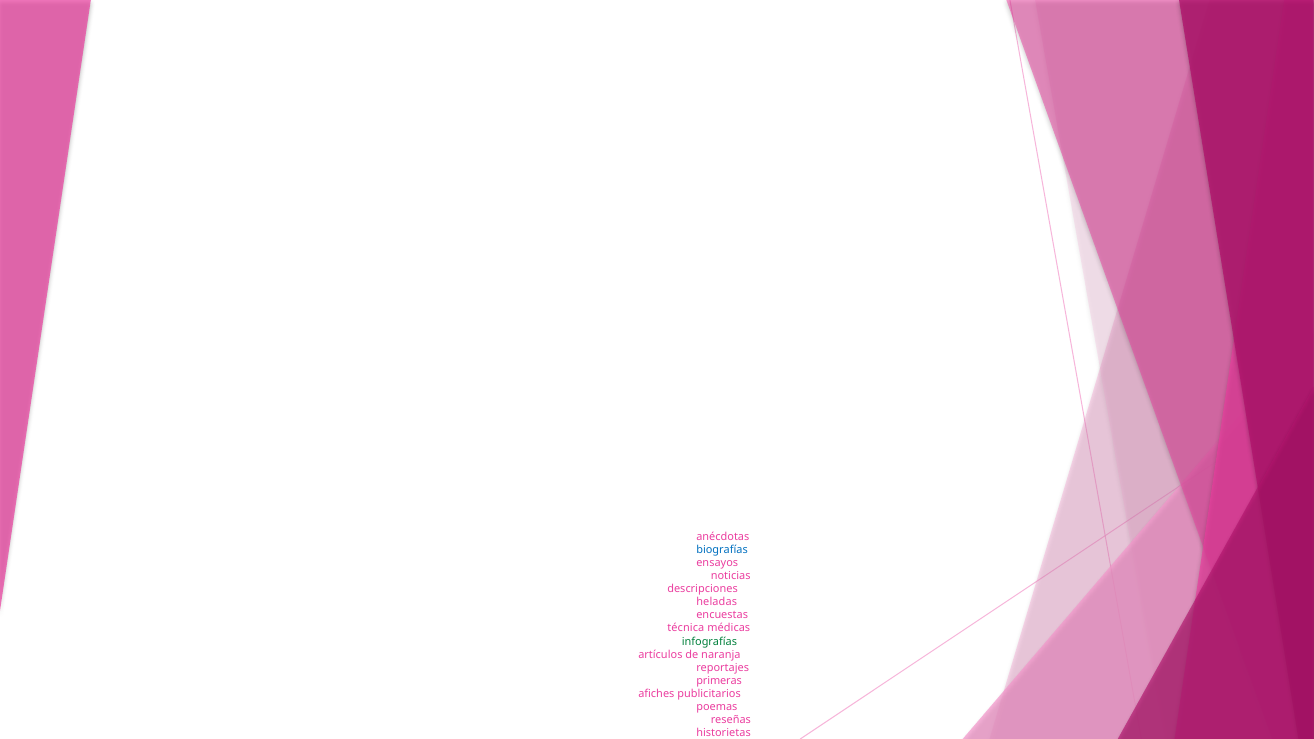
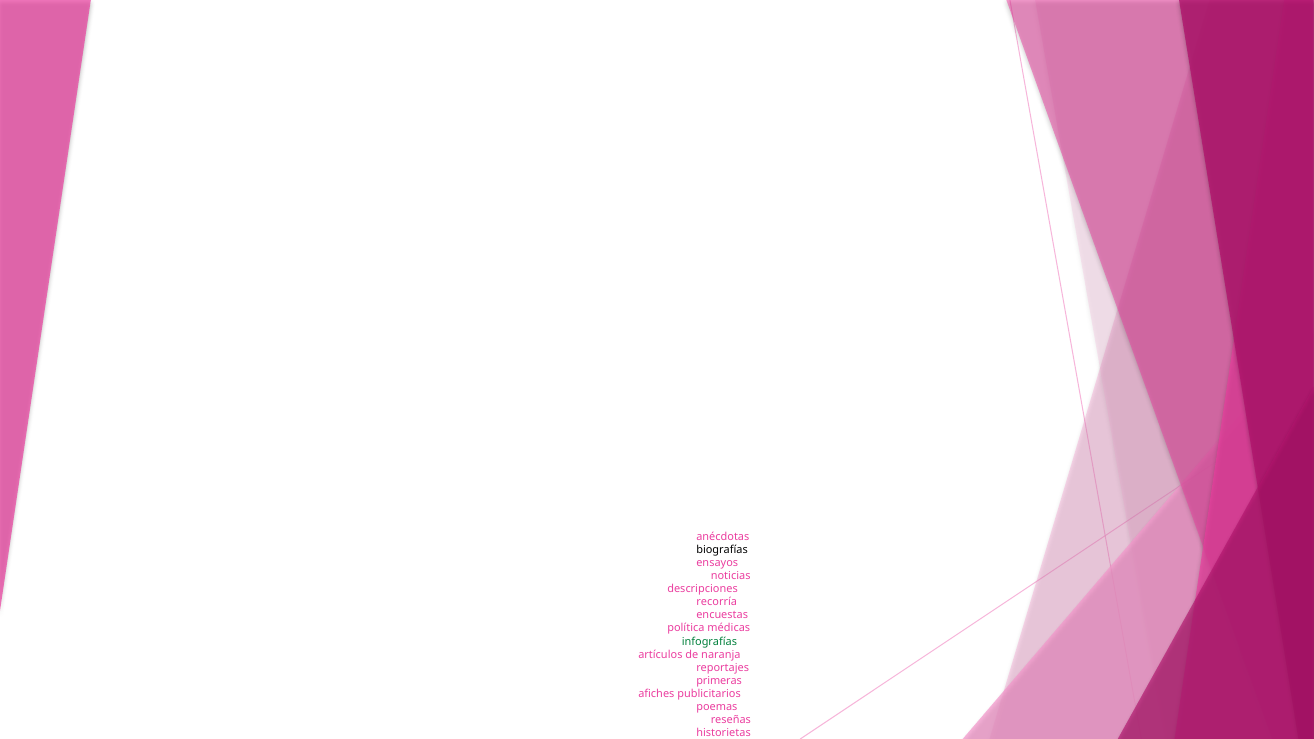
biografías colour: blue -> black
heladas: heladas -> recorría
técnica: técnica -> política
